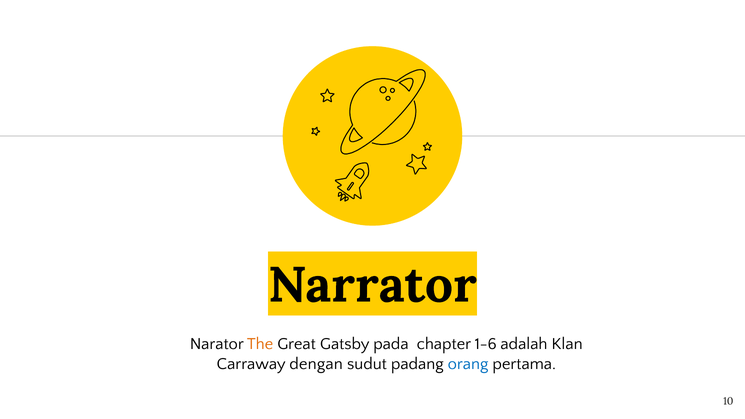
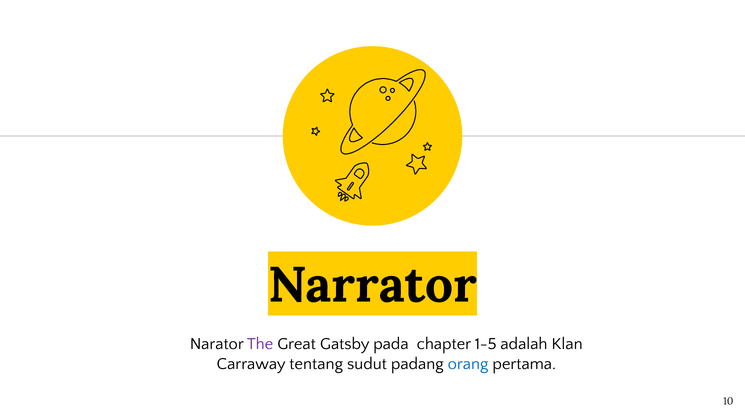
The colour: orange -> purple
1-6: 1-6 -> 1-5
dengan: dengan -> tentang
